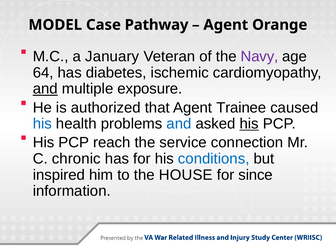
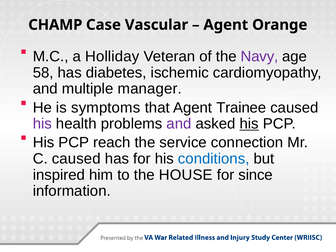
MODEL: MODEL -> CHAMP
Pathway: Pathway -> Vascular
January: January -> Holliday
64: 64 -> 58
and at (45, 89) underline: present -> none
exposure: exposure -> manager
authorized: authorized -> symptoms
his at (42, 124) colour: blue -> purple
and at (179, 124) colour: blue -> purple
C chronic: chronic -> caused
